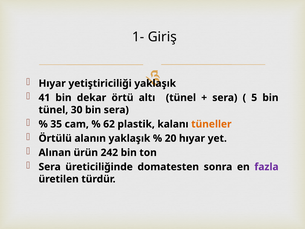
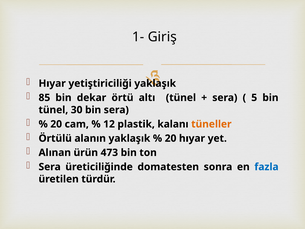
41: 41 -> 85
35 at (56, 124): 35 -> 20
62: 62 -> 12
242: 242 -> 473
fazla colour: purple -> blue
